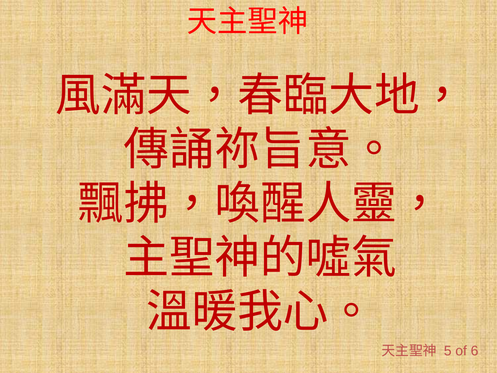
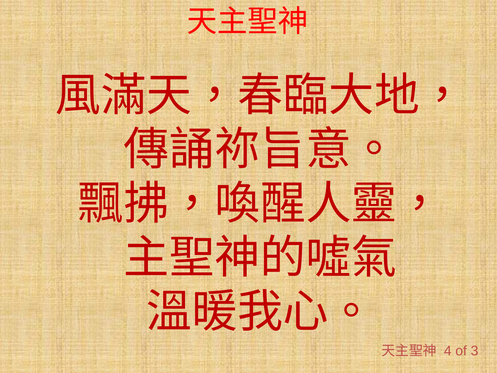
5: 5 -> 4
6: 6 -> 3
